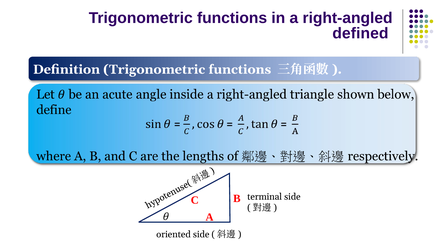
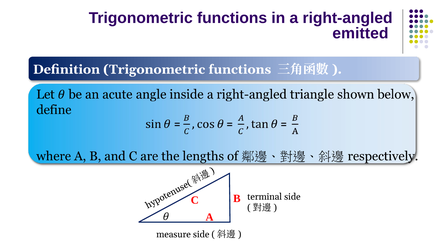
defined: defined -> emitted
oriented: oriented -> measure
